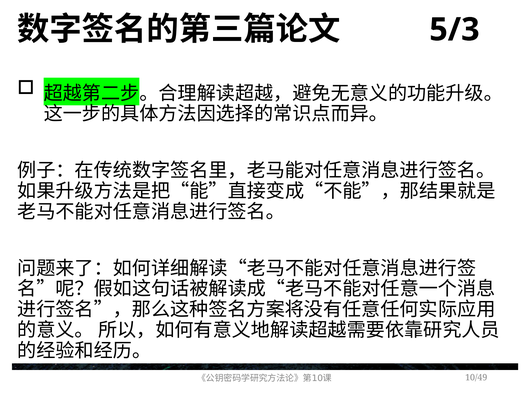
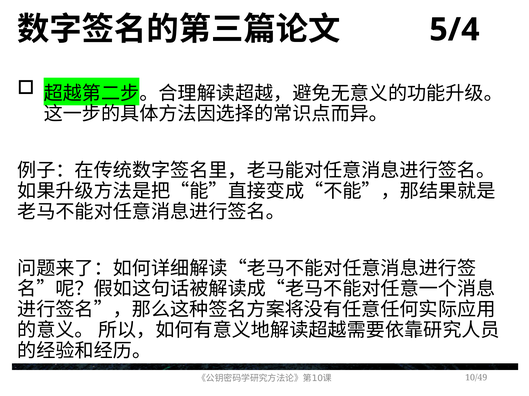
5/3: 5/3 -> 5/4
